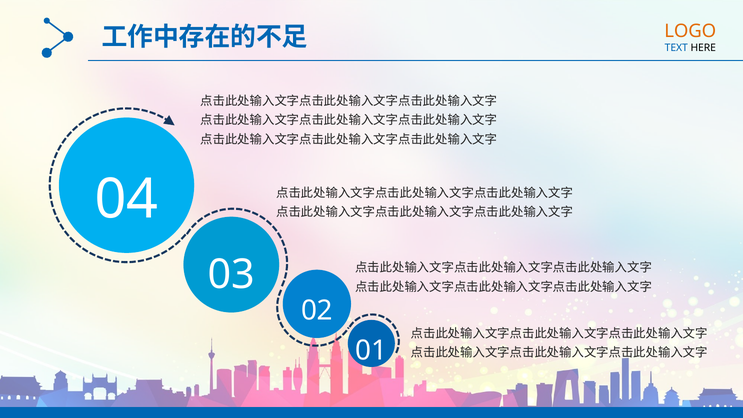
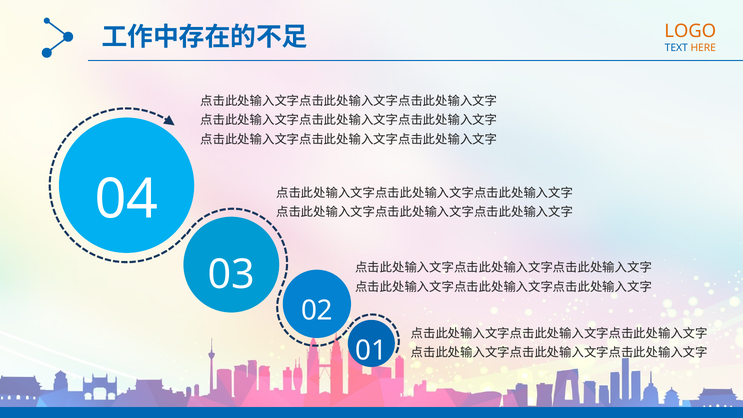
HERE colour: black -> orange
